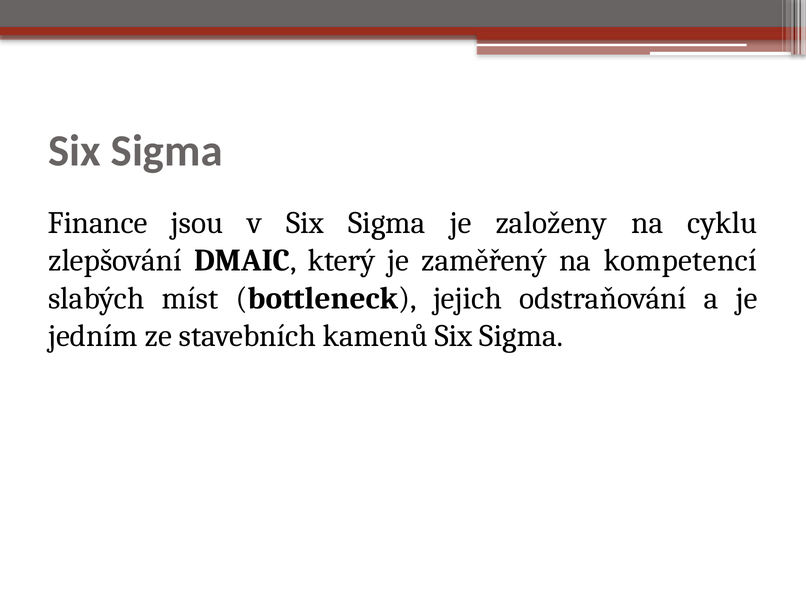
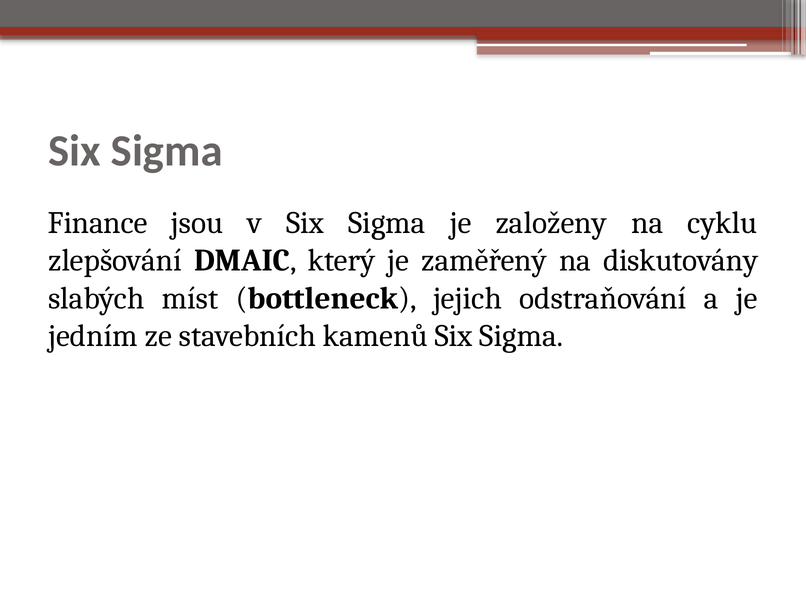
kompetencí: kompetencí -> diskutovány
